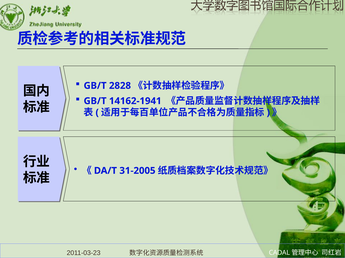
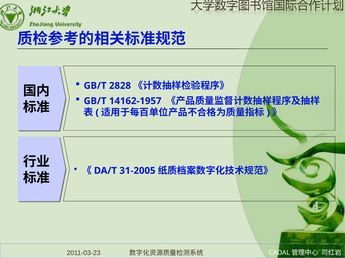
14162-1941: 14162-1941 -> 14162-1957
